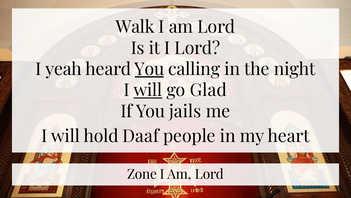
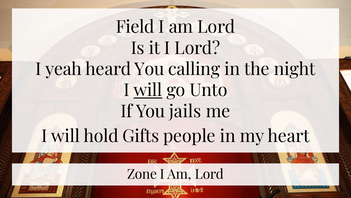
Walk: Walk -> Field
You at (149, 69) underline: present -> none
Glad: Glad -> Unto
Daaf: Daaf -> Gifts
